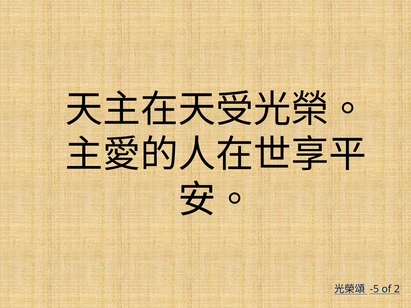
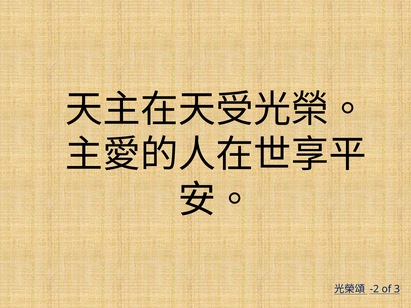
-5: -5 -> -2
2: 2 -> 3
